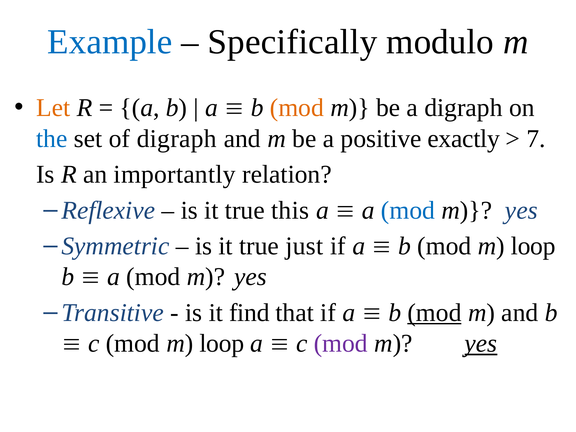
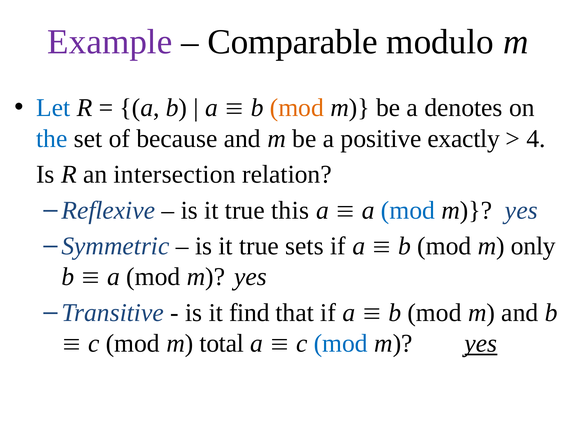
Example colour: blue -> purple
Specifically: Specifically -> Comparable
Let colour: orange -> blue
a digraph: digraph -> denotes
of digraph: digraph -> because
7: 7 -> 4
importantly: importantly -> intersection
just: just -> sets
b mod m loop: loop -> only
mod at (434, 313) underline: present -> none
c mod m loop: loop -> total
mod at (341, 343) colour: purple -> blue
